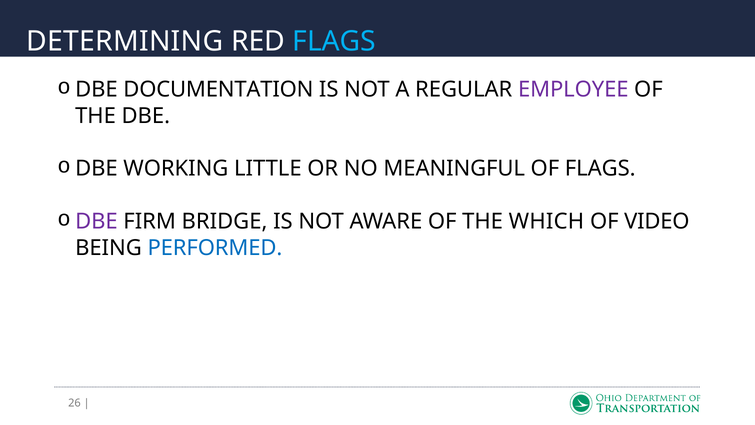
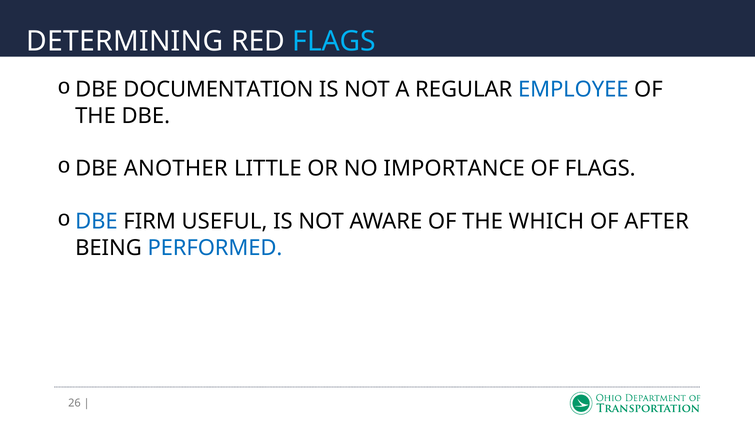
EMPLOYEE colour: purple -> blue
WORKING: WORKING -> ANOTHER
MEANINGFUL: MEANINGFUL -> IMPORTANCE
DBE at (96, 221) colour: purple -> blue
BRIDGE: BRIDGE -> USEFUL
VIDEO: VIDEO -> AFTER
